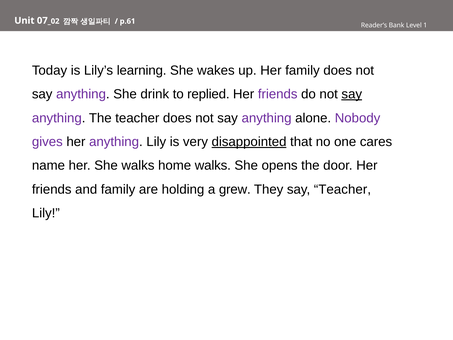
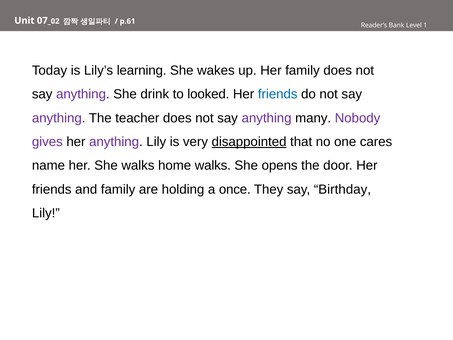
replied: replied -> looked
friends at (278, 94) colour: purple -> blue
say at (352, 94) underline: present -> none
alone: alone -> many
grew: grew -> once
say Teacher: Teacher -> Birthday
